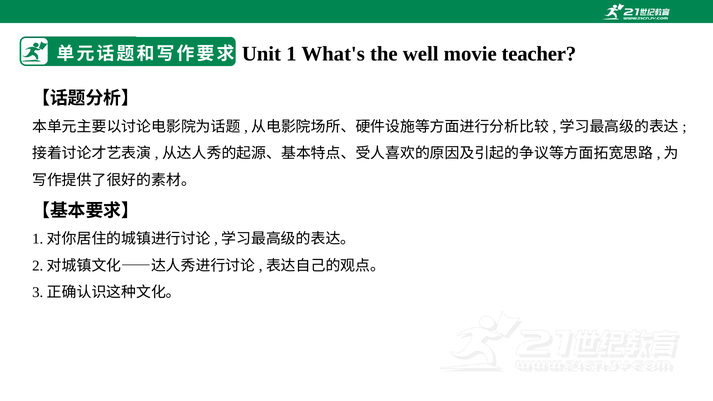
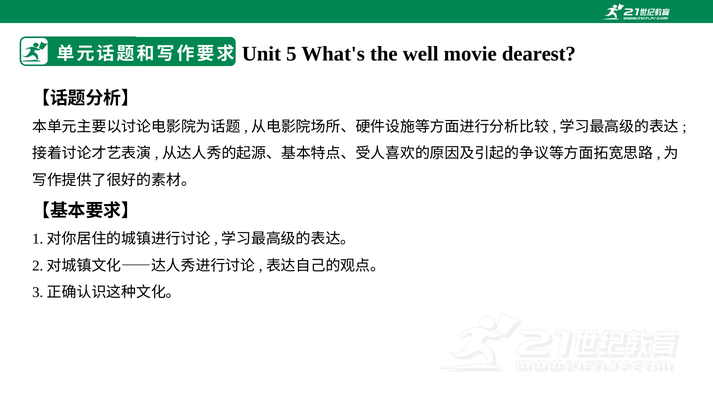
1: 1 -> 5
teacher: teacher -> dearest
